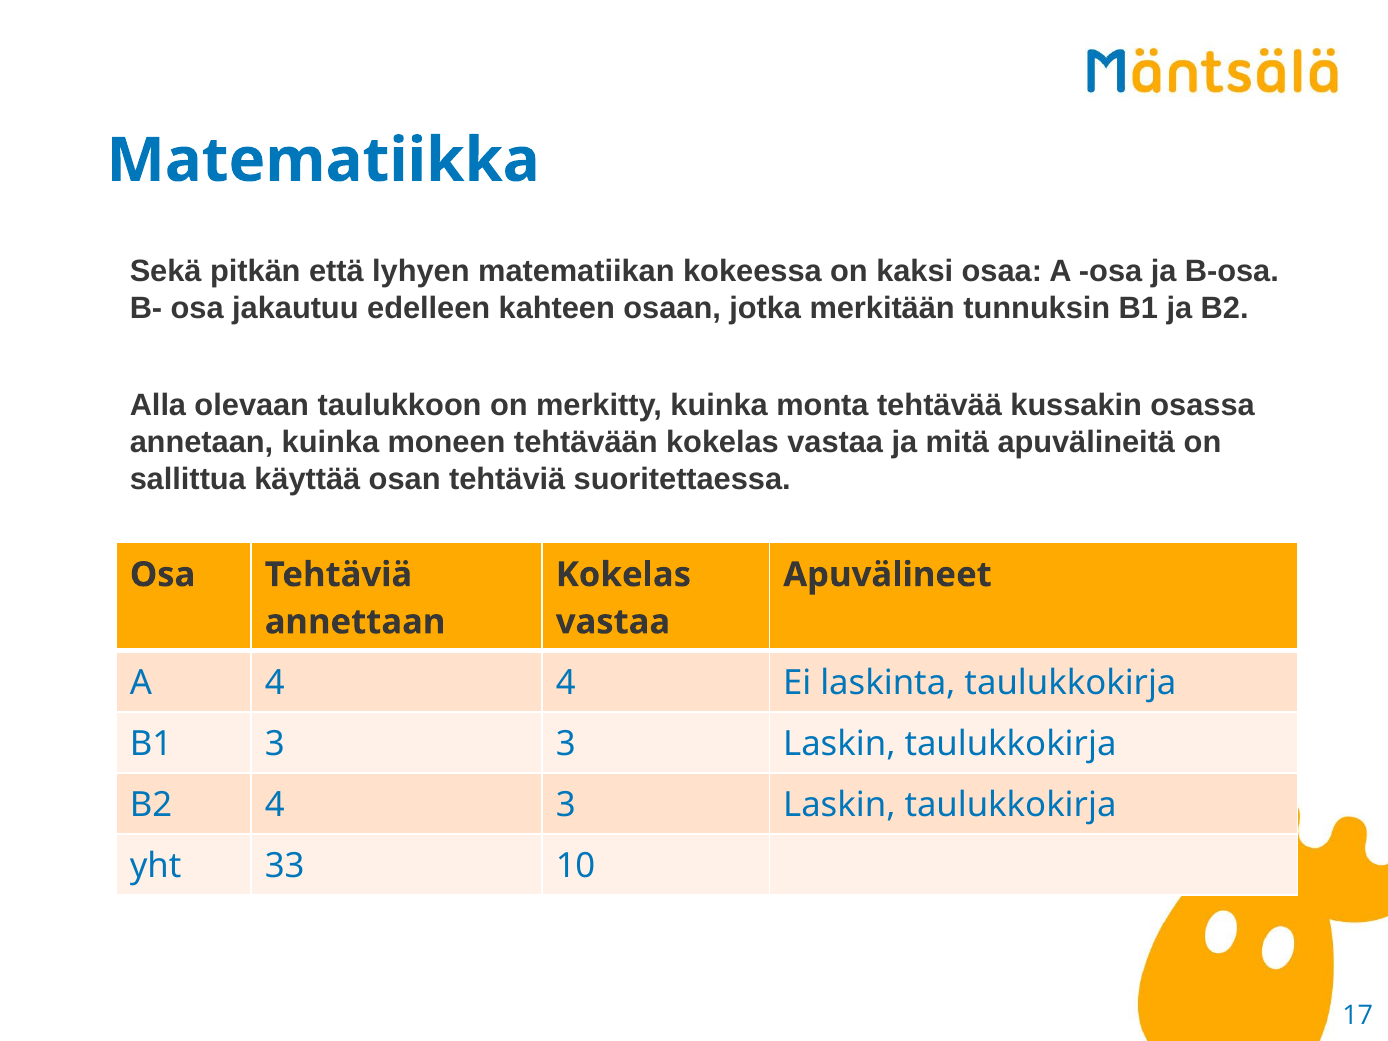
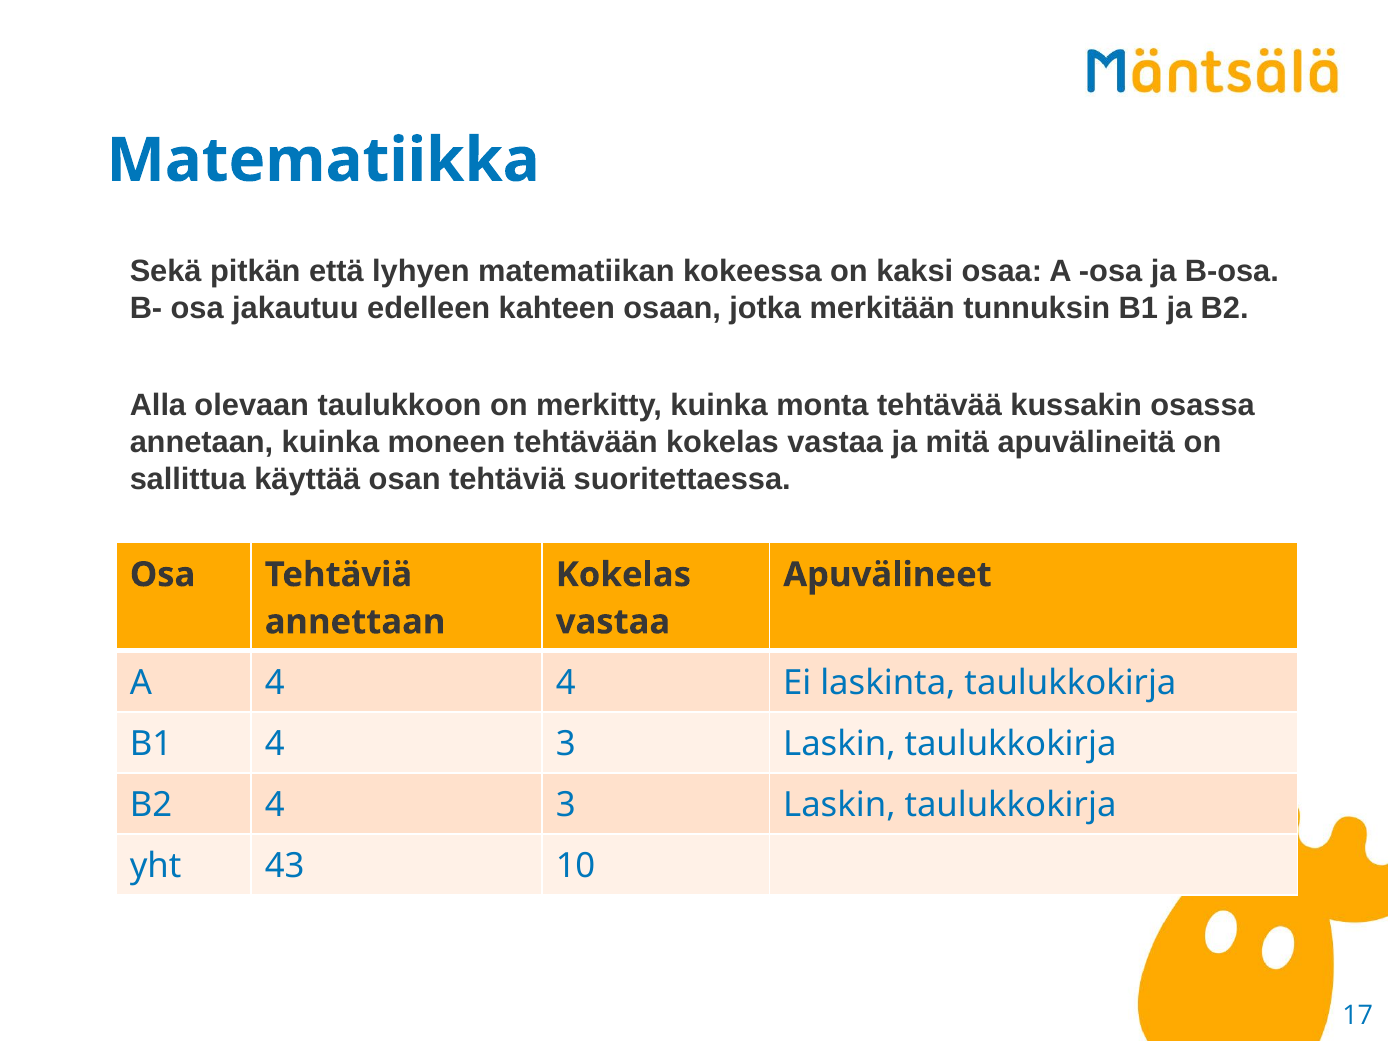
B1 3: 3 -> 4
33: 33 -> 43
